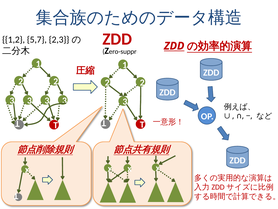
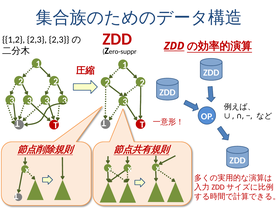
1,2 5,7: 5,7 -> 2,3
